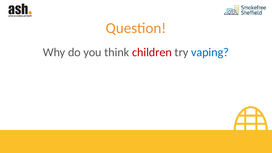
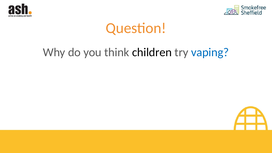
children colour: red -> black
